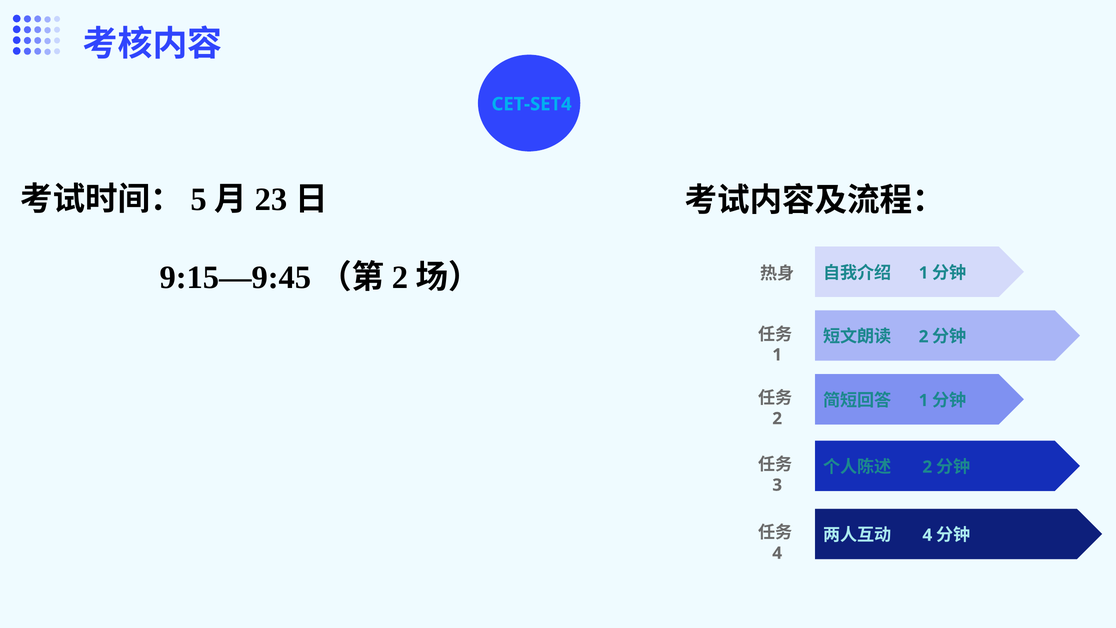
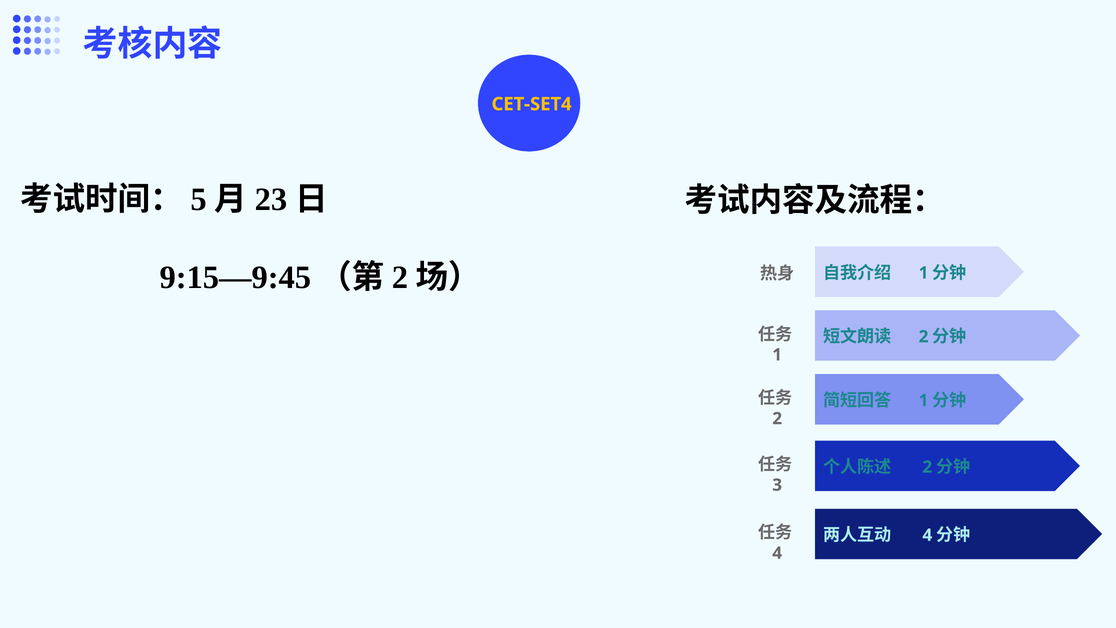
CET-SET4 colour: light blue -> yellow
